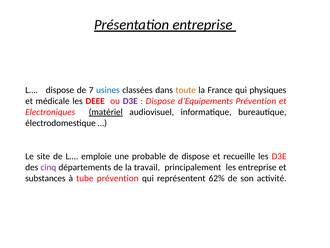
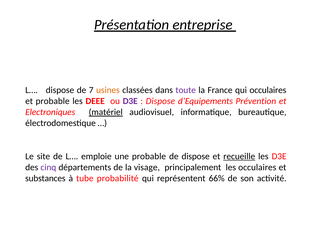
usines colour: blue -> orange
toute colour: orange -> purple
qui physiques: physiques -> occulaires
et médicale: médicale -> probable
recueille underline: none -> present
travail: travail -> visage
les entreprise: entreprise -> occulaires
tube prévention: prévention -> probabilité
62%: 62% -> 66%
